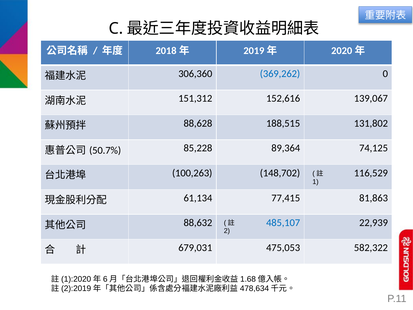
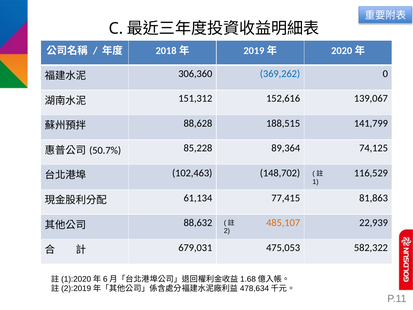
131,802: 131,802 -> 141,799
100,263: 100,263 -> 102,463
485,107 colour: blue -> orange
